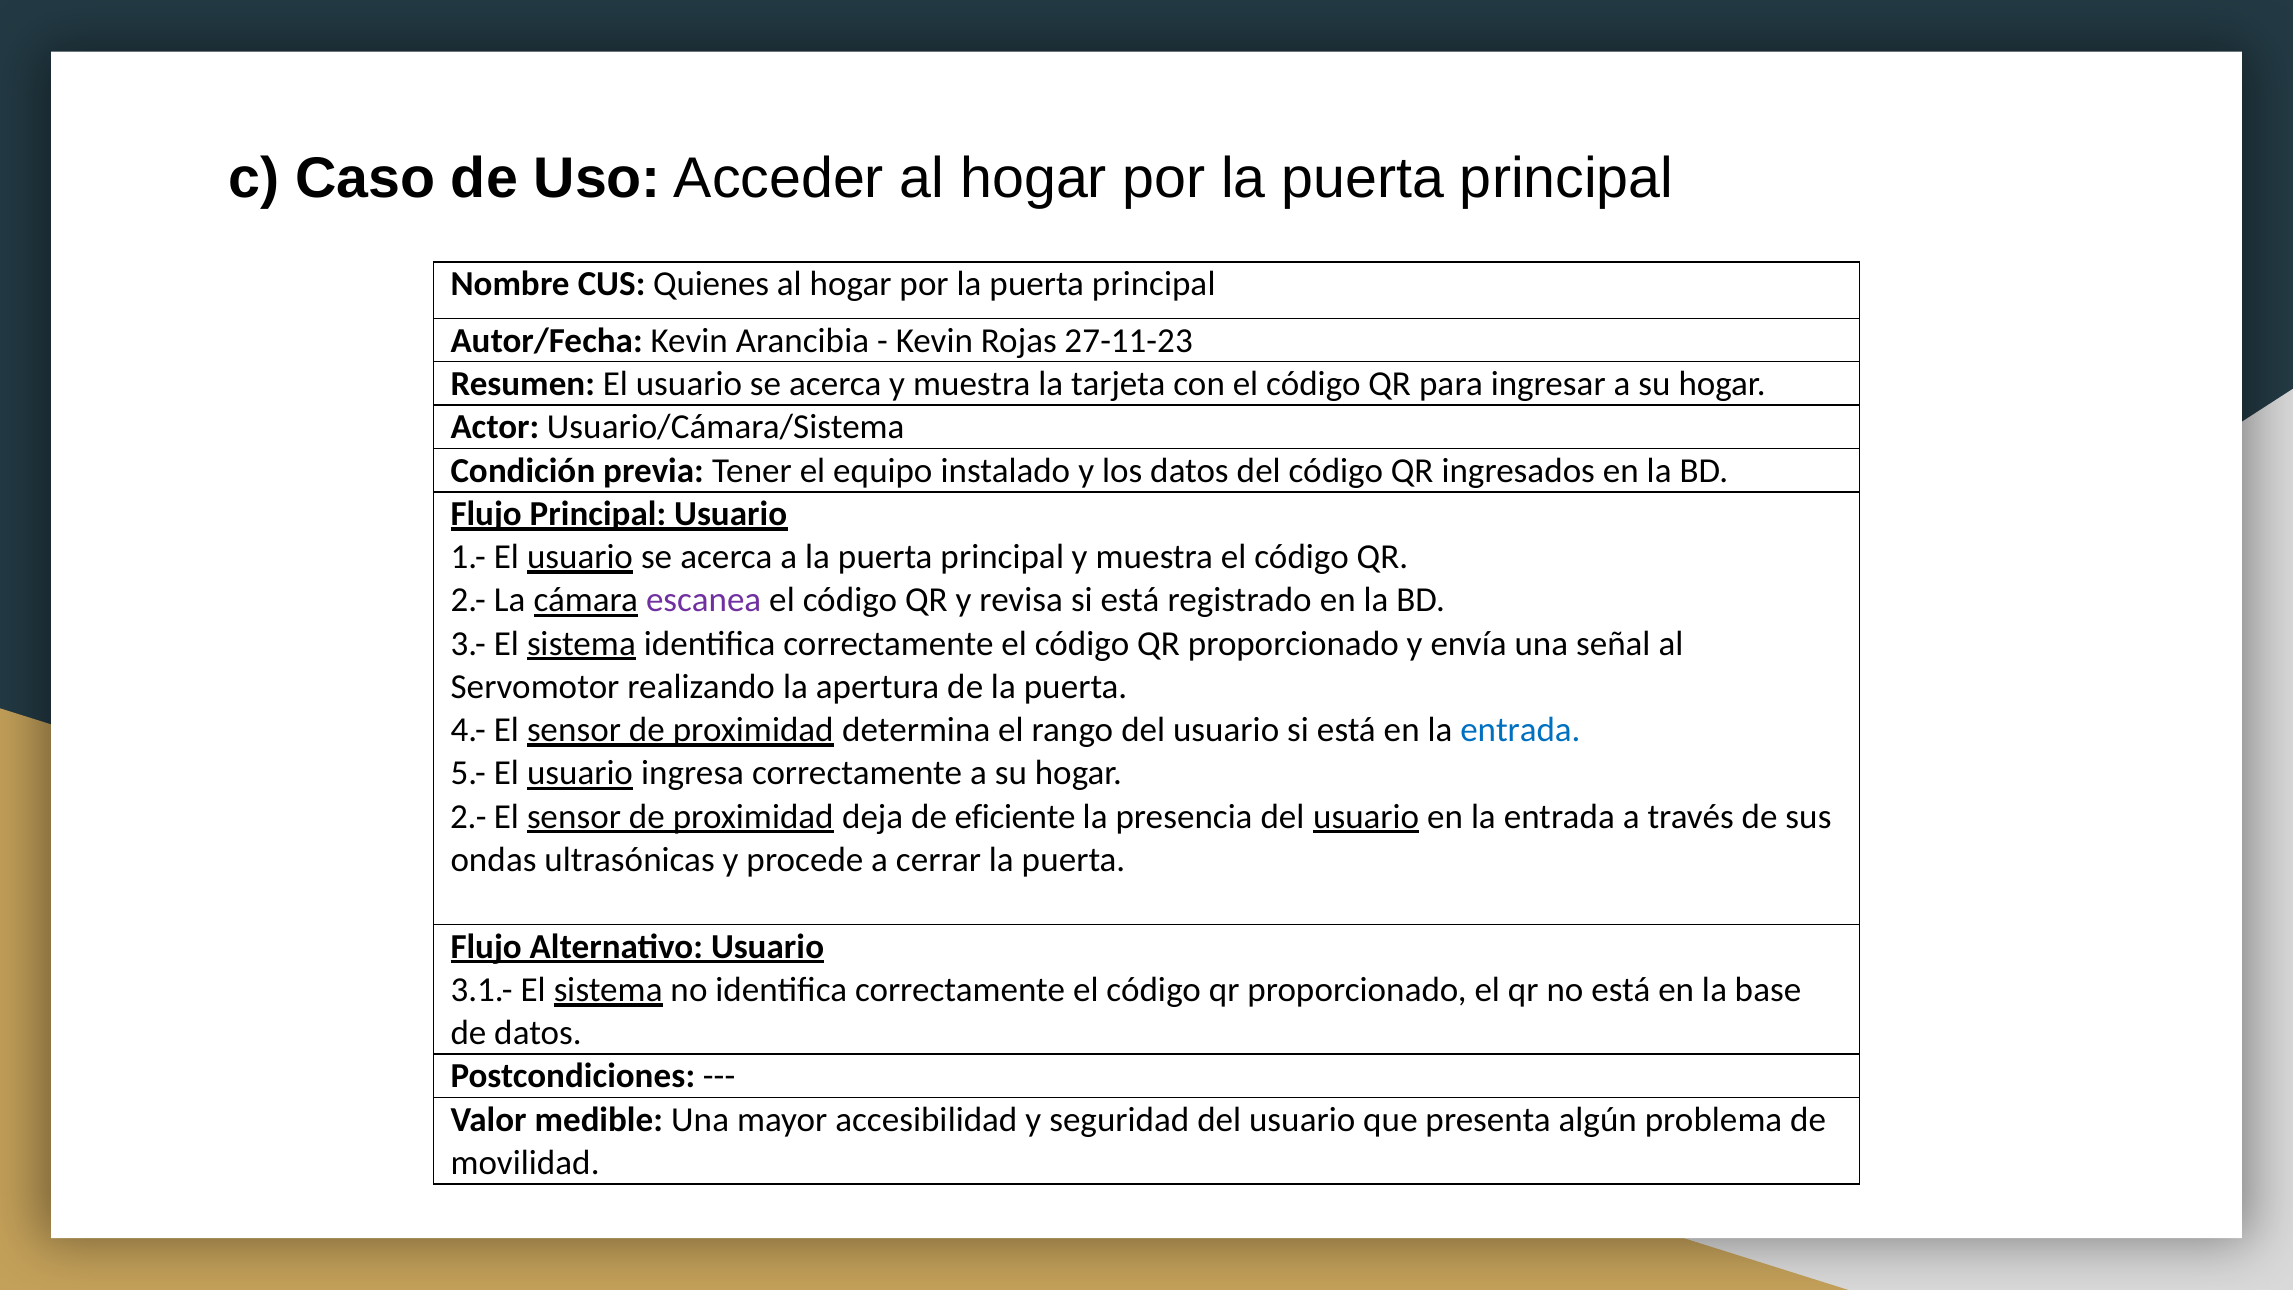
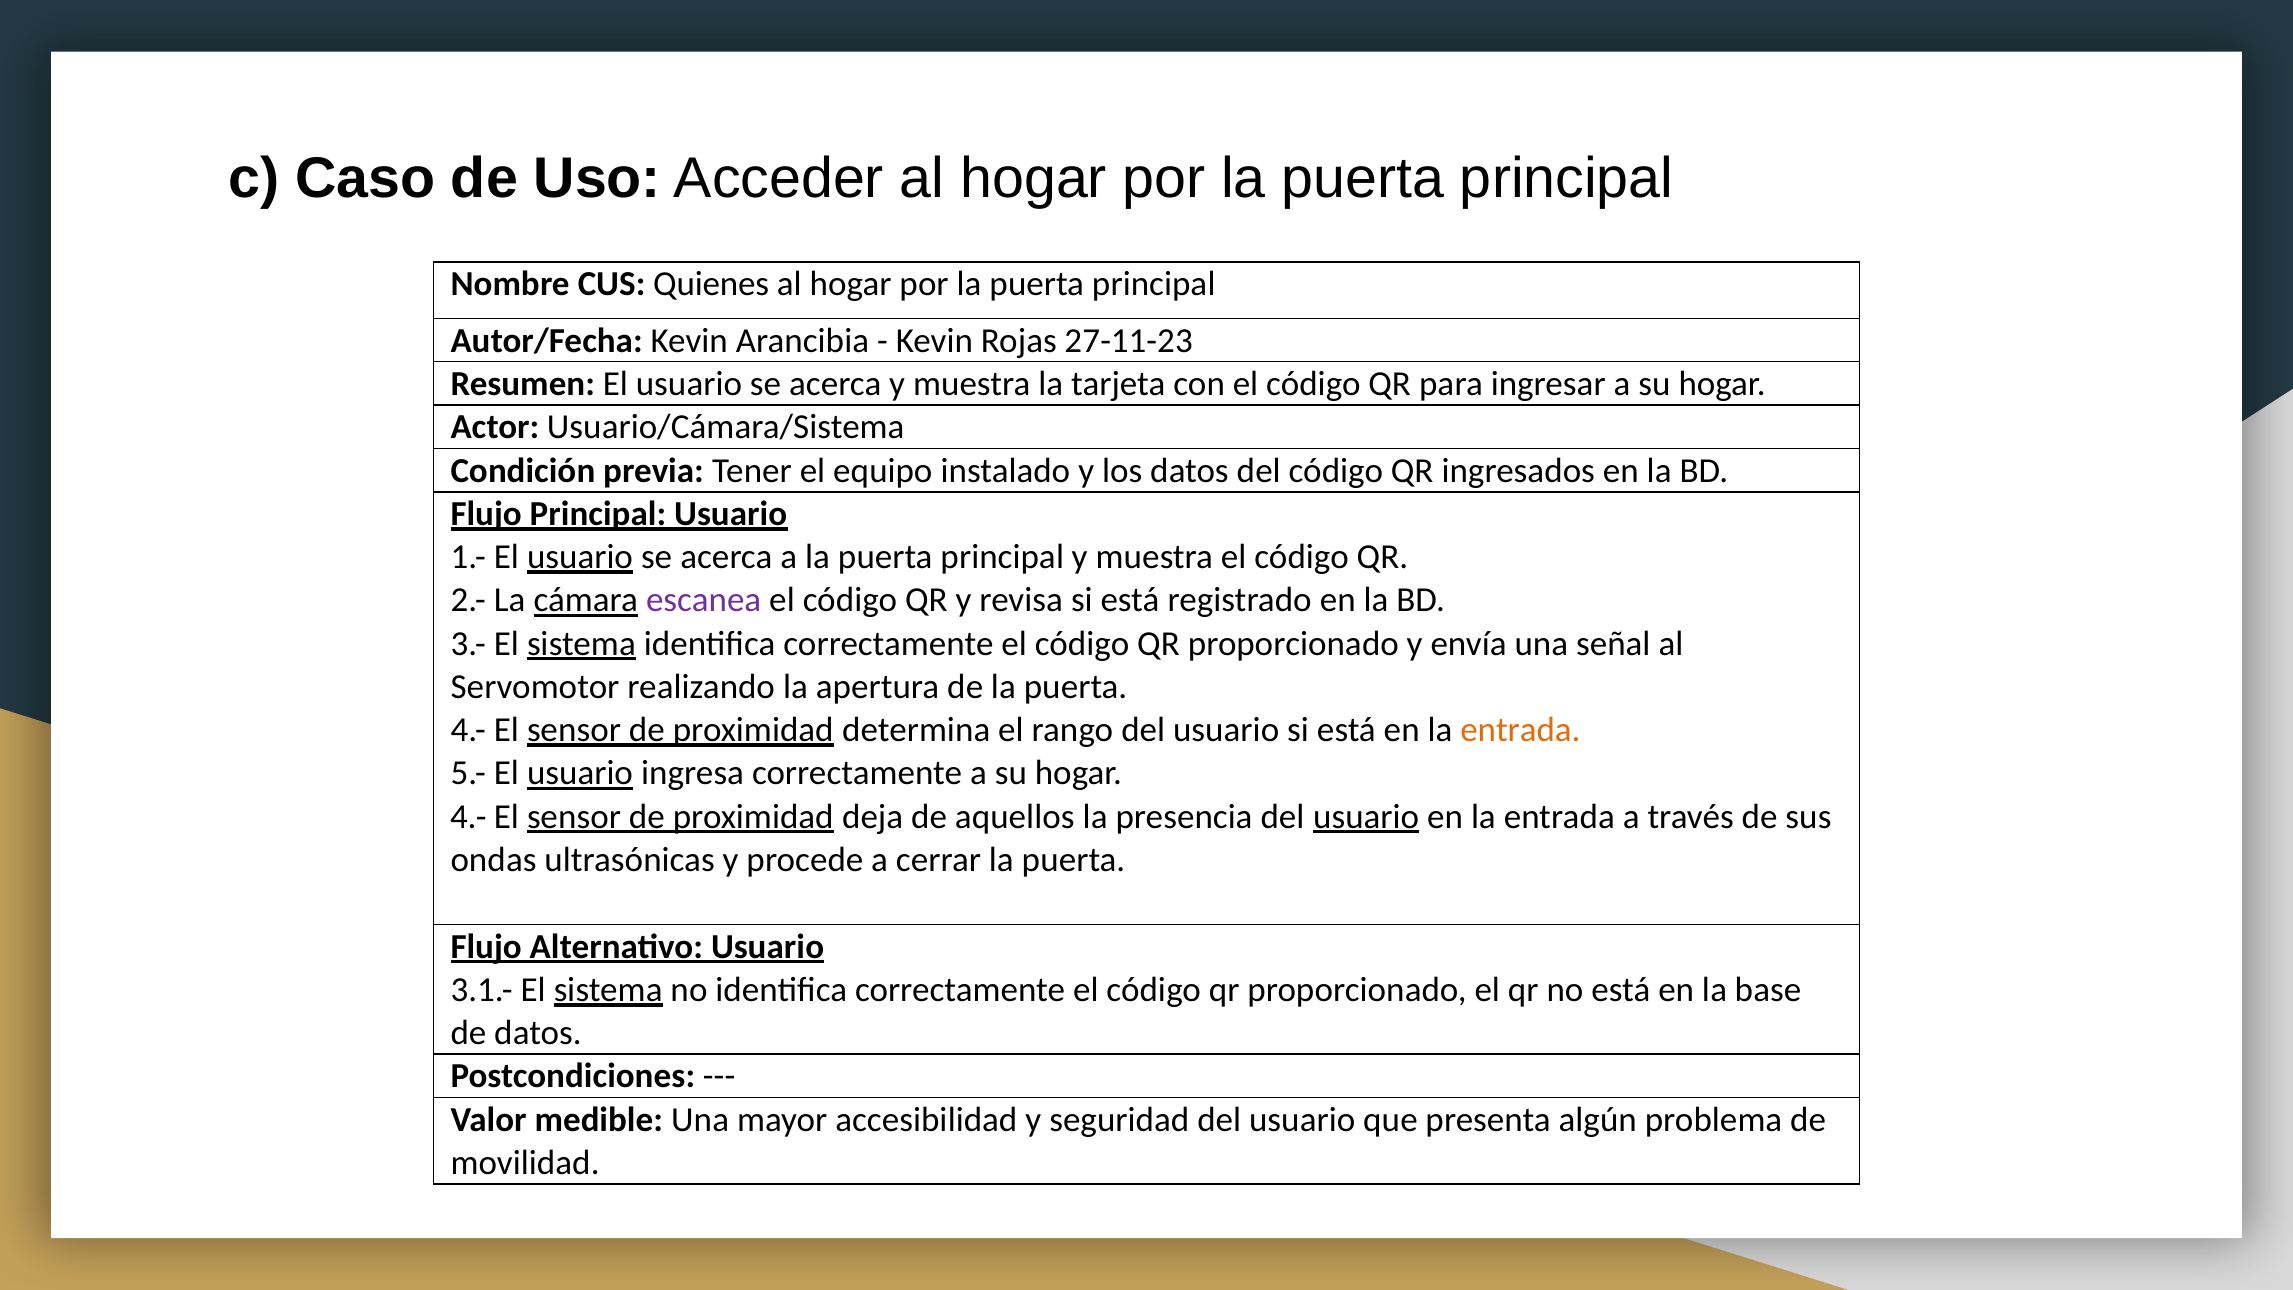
entrada at (1520, 730) colour: blue -> orange
2.- at (468, 817): 2.- -> 4.-
eficiente: eficiente -> aquellos
